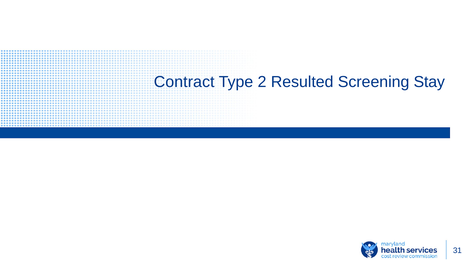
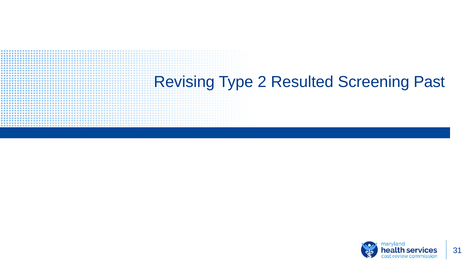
Contract: Contract -> Revising
Stay: Stay -> Past
